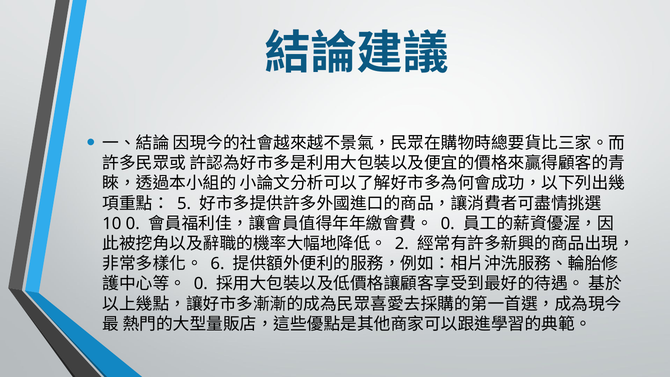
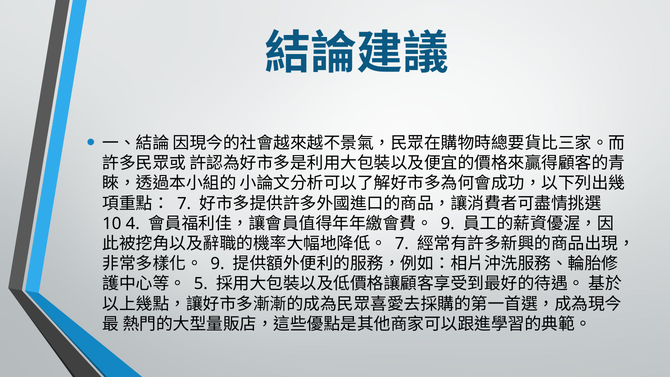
5 at (184, 203): 5 -> 7
10 0: 0 -> 4
0 at (448, 224): 0 -> 9
2 at (402, 244): 2 -> 7
6 at (218, 264): 6 -> 9
0 at (201, 284): 0 -> 5
